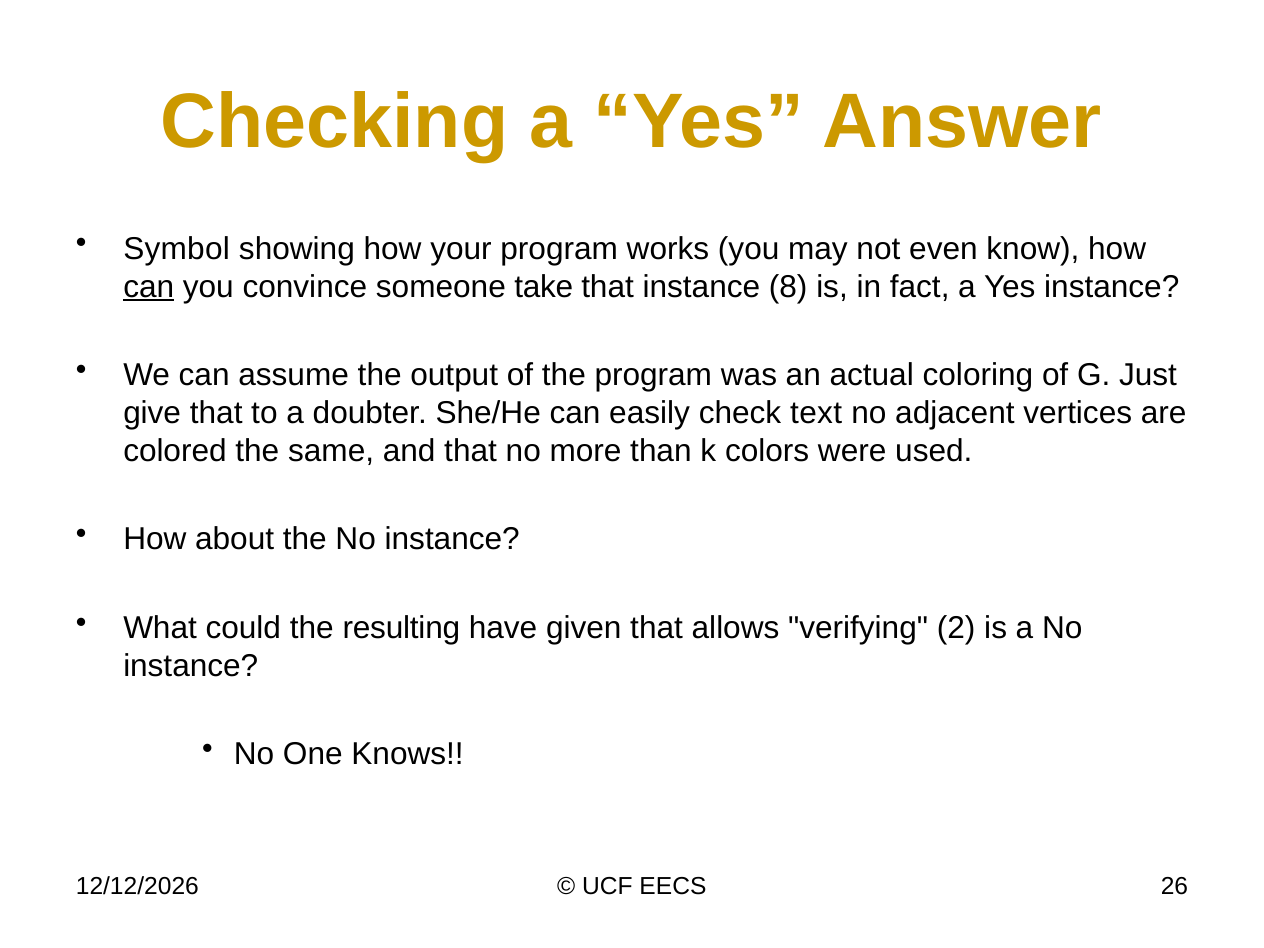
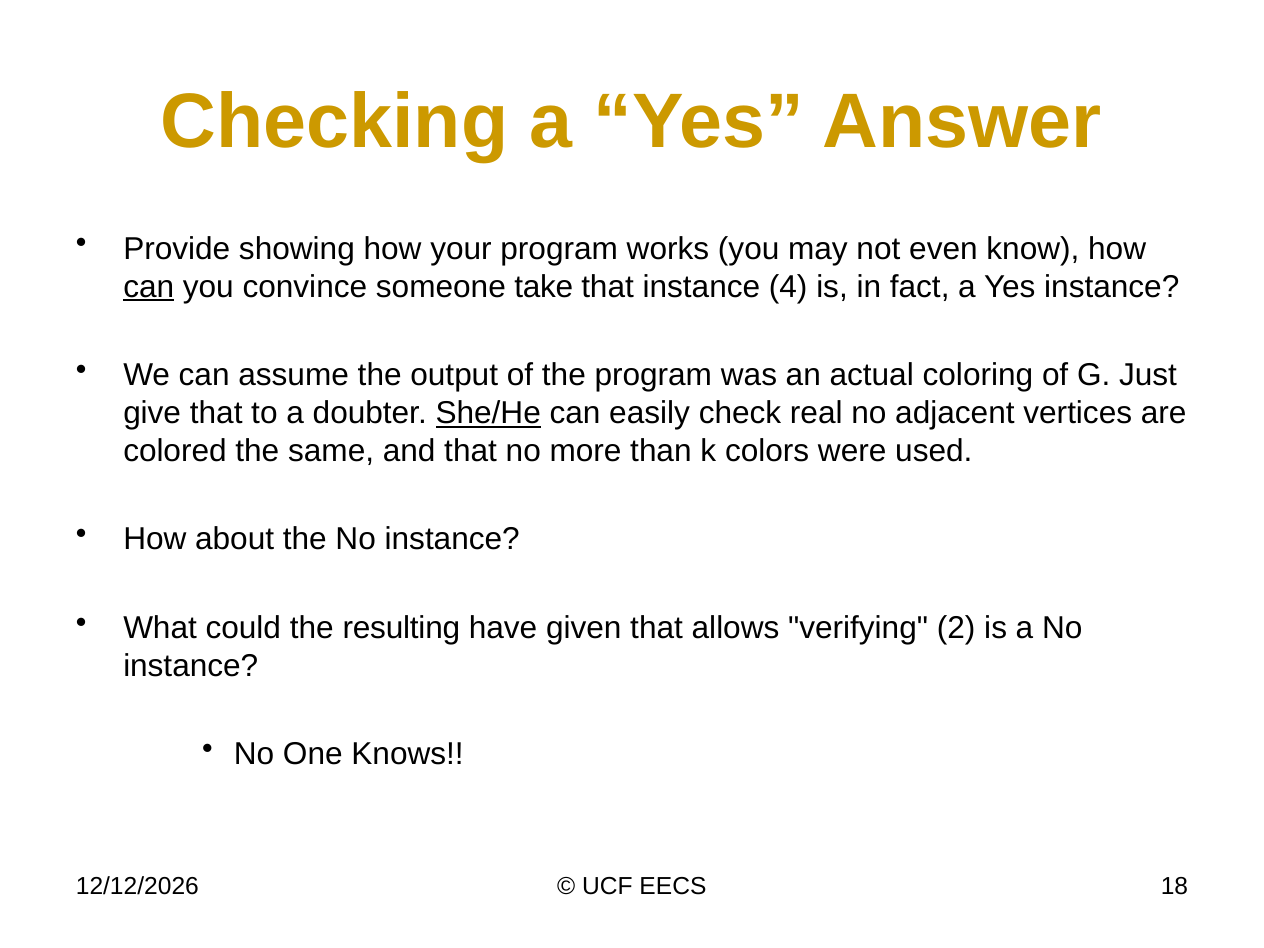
Symbol: Symbol -> Provide
8: 8 -> 4
She/He underline: none -> present
text: text -> real
26: 26 -> 18
